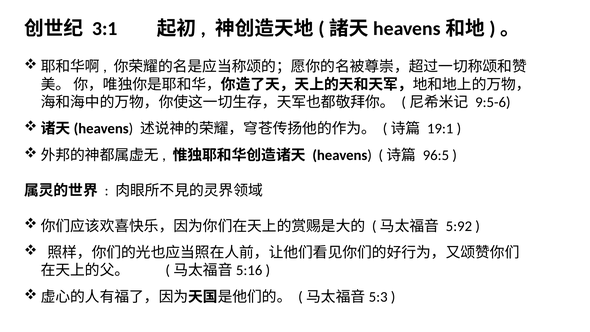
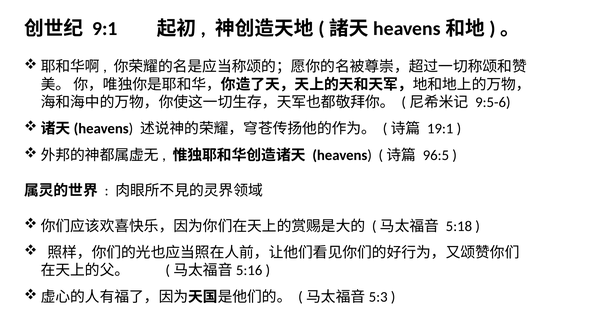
3:1: 3:1 -> 9:1
5:92: 5:92 -> 5:18
